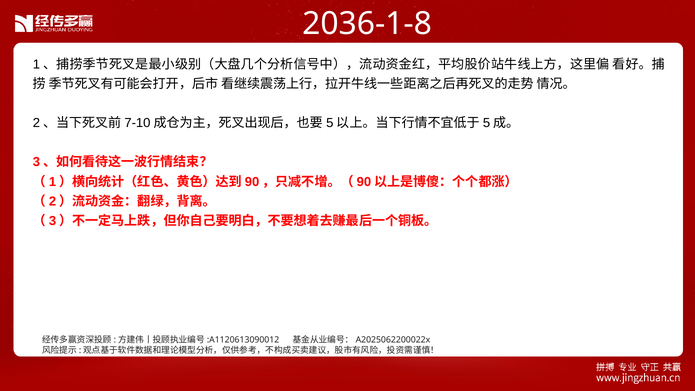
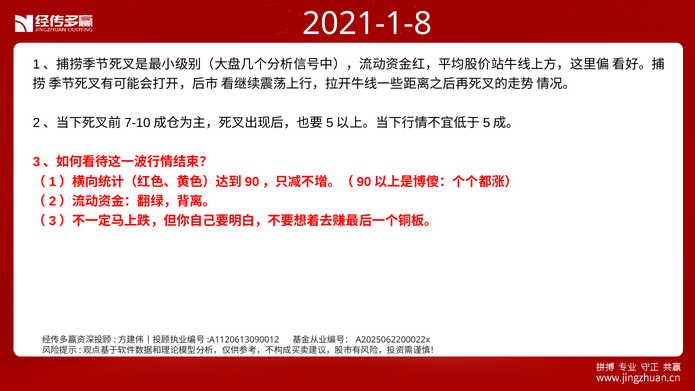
2036-1-8: 2036-1-8 -> 2021-1-8
